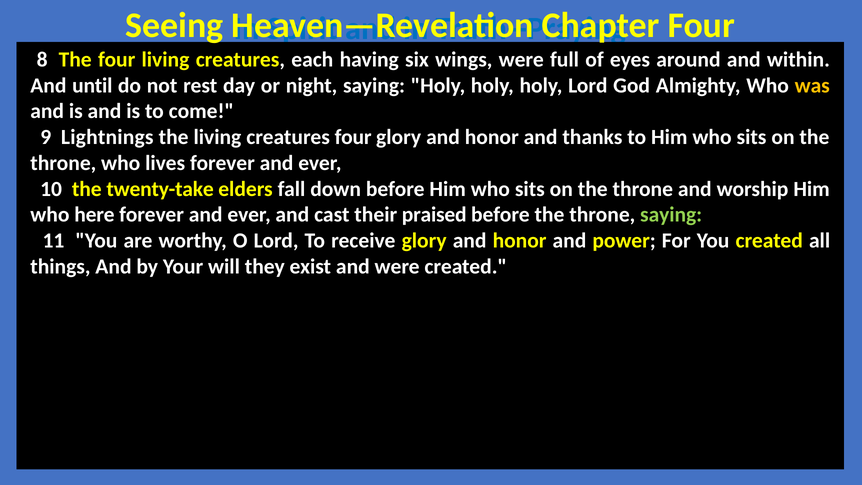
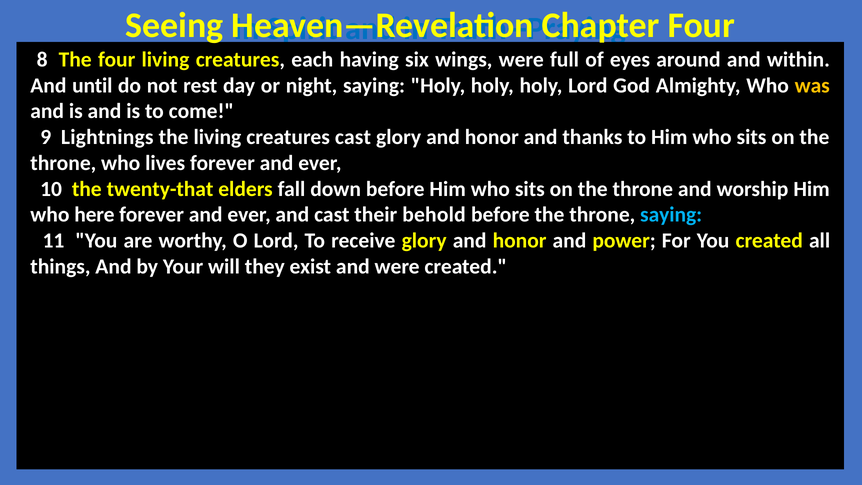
creatures four: four -> cast
twenty-take: twenty-take -> twenty-that
praised: praised -> behold
saying at (671, 215) colour: light green -> light blue
